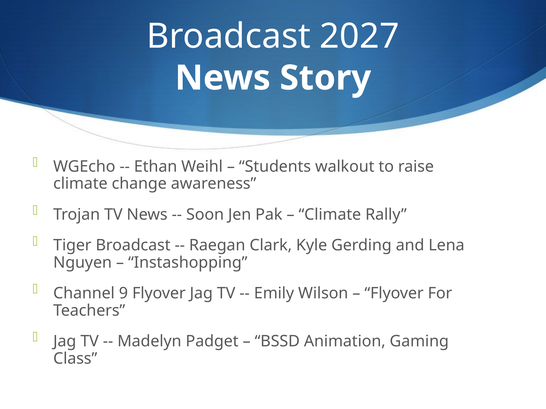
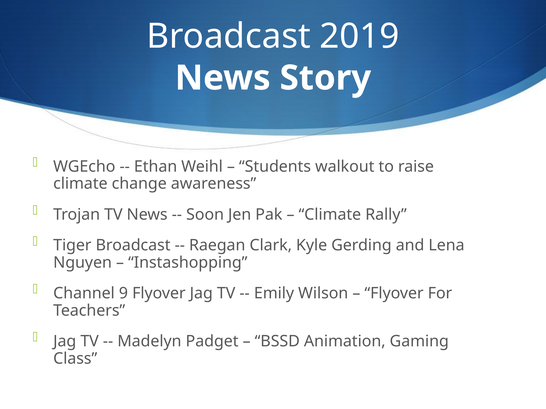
2027: 2027 -> 2019
